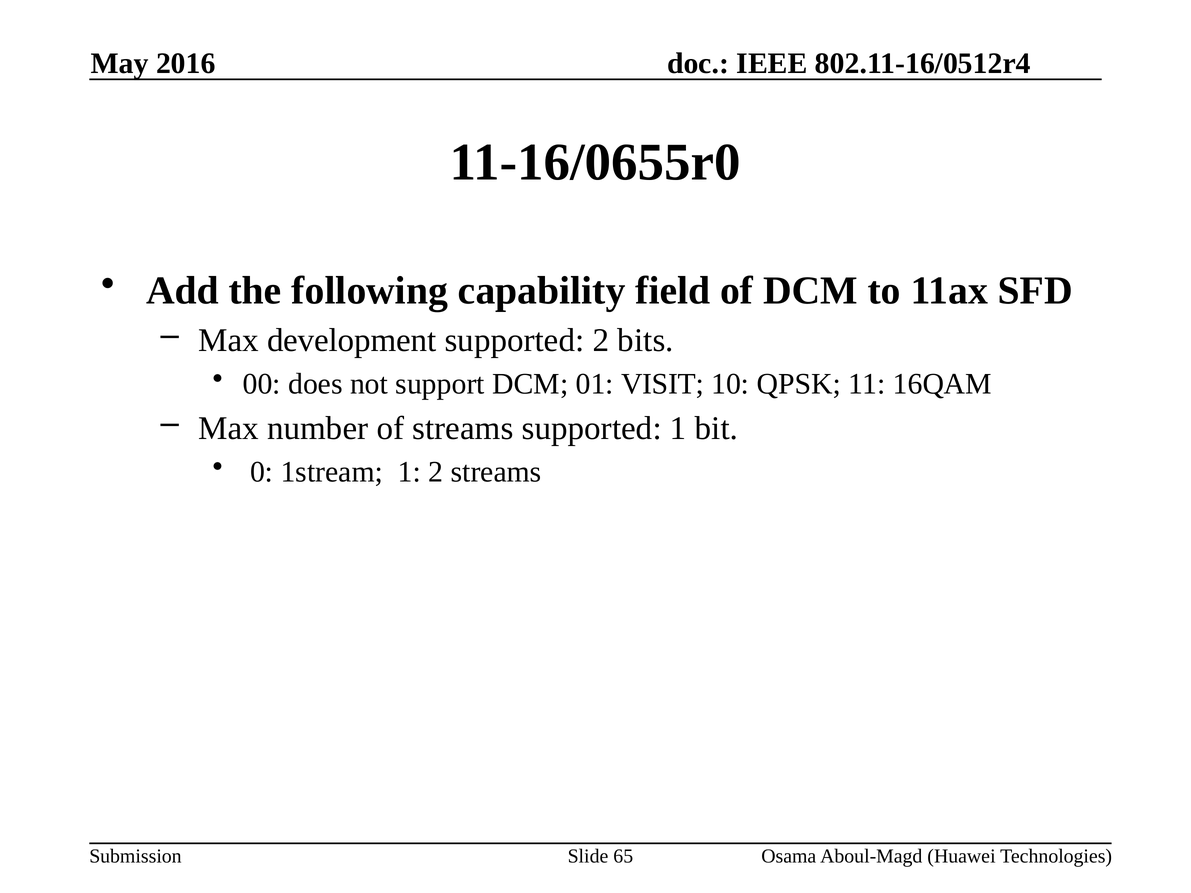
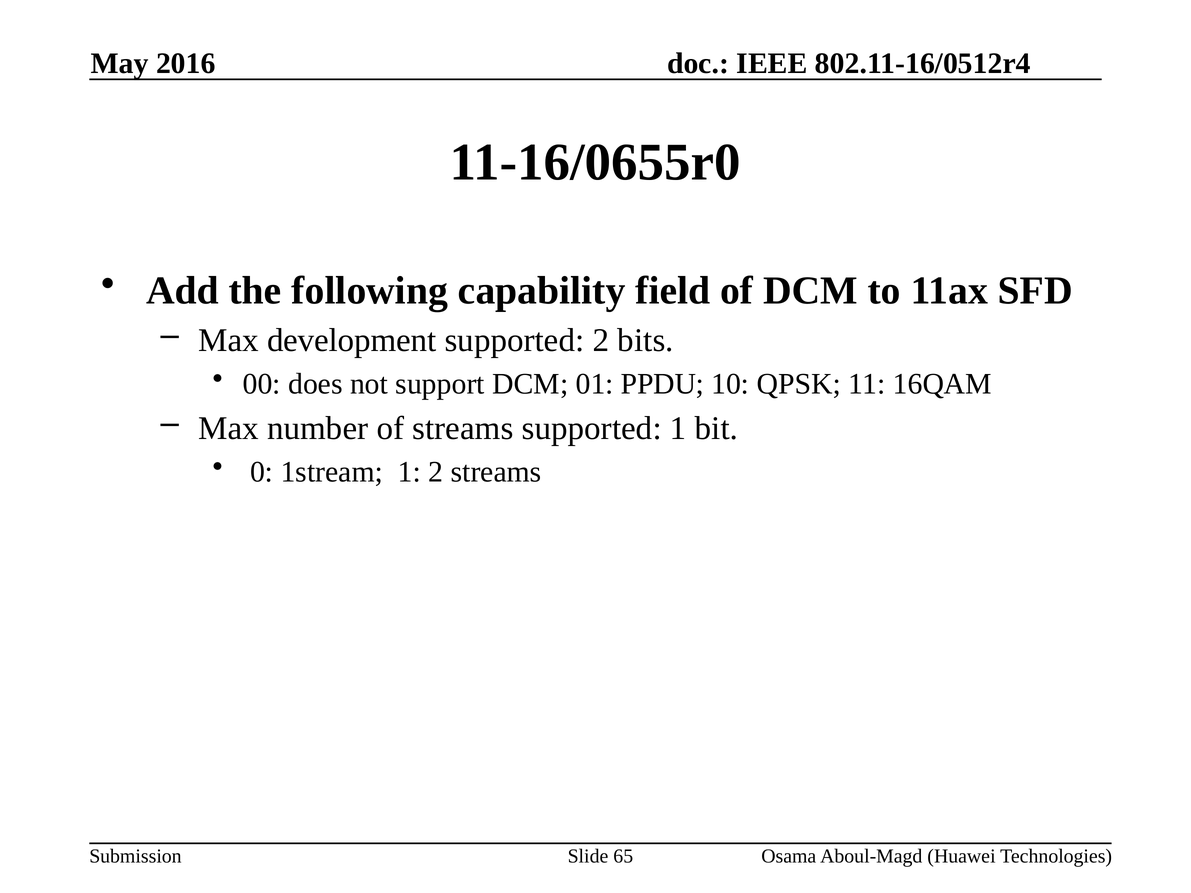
VISIT: VISIT -> PPDU
